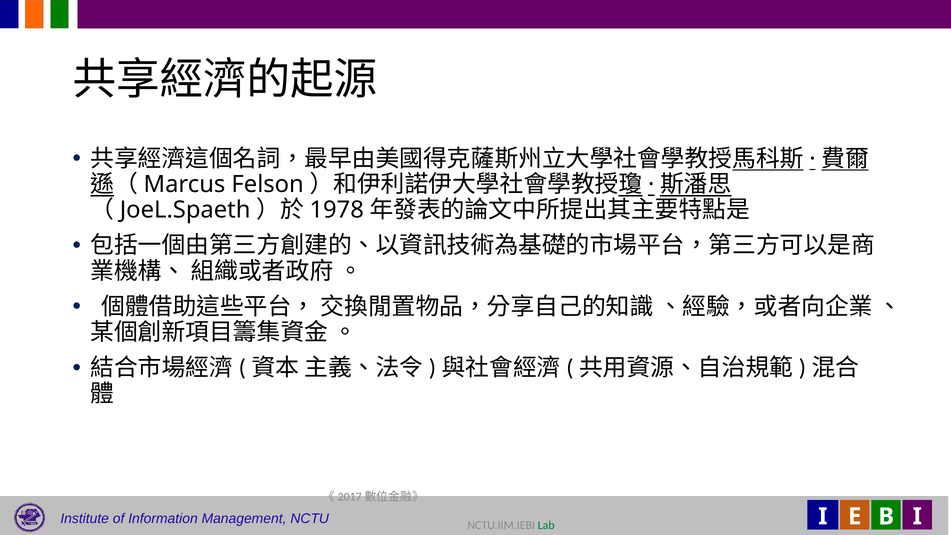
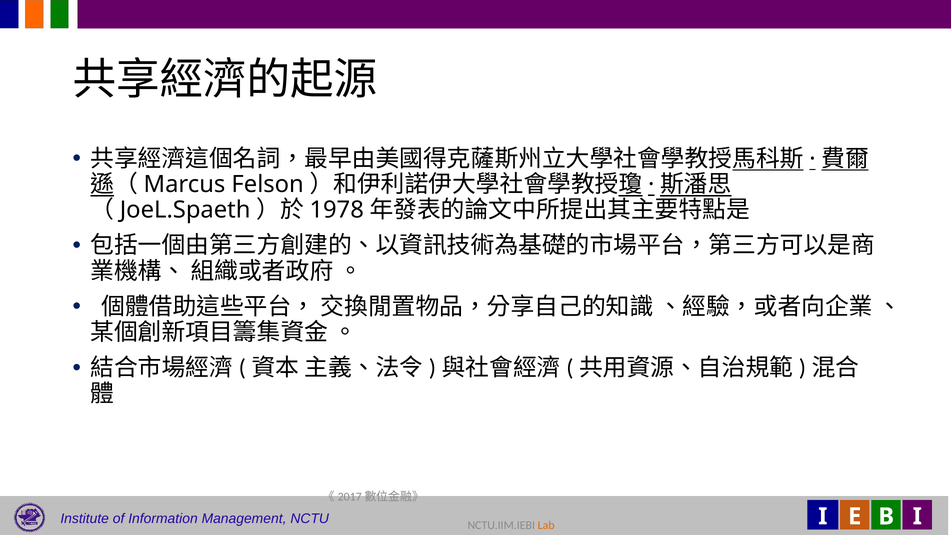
Lab colour: green -> orange
